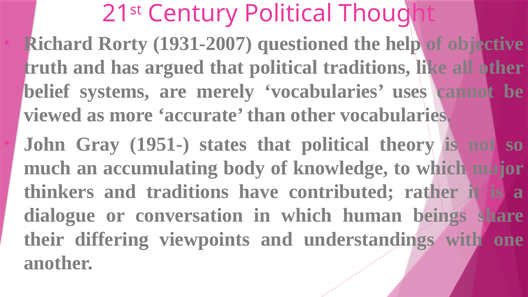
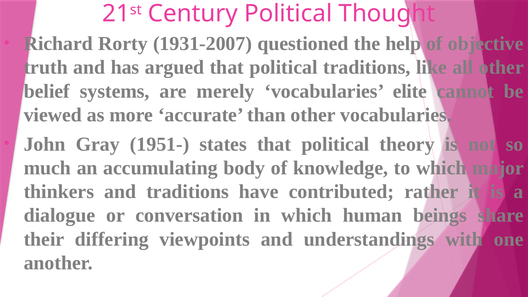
uses: uses -> elite
